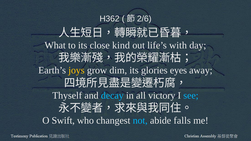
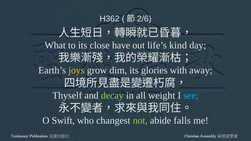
kind: kind -> have
with: with -> kind
eyes: eyes -> with
decay colour: light blue -> light green
victory: victory -> weight
not colour: light blue -> light green
